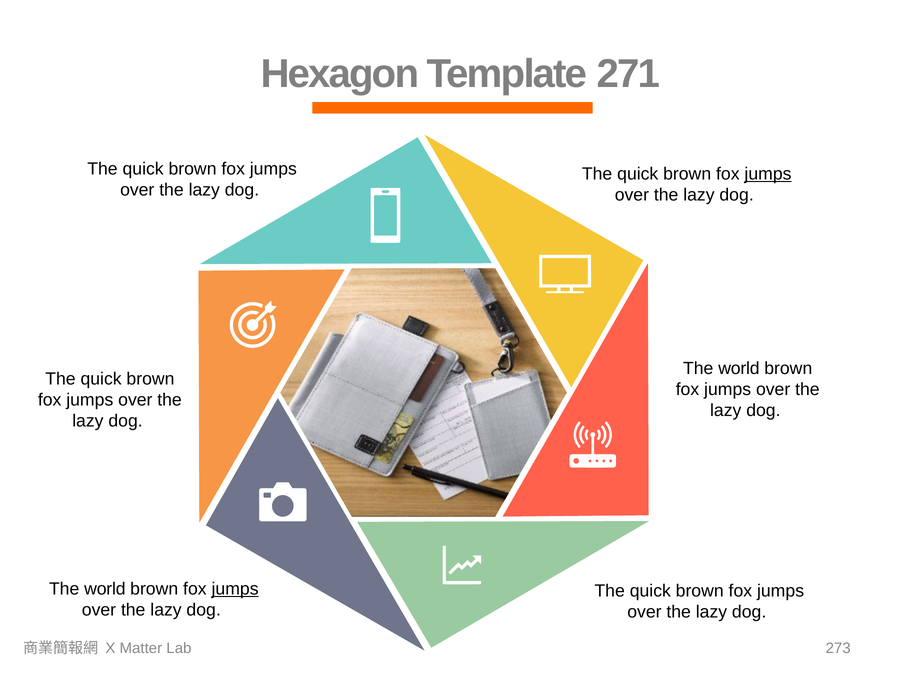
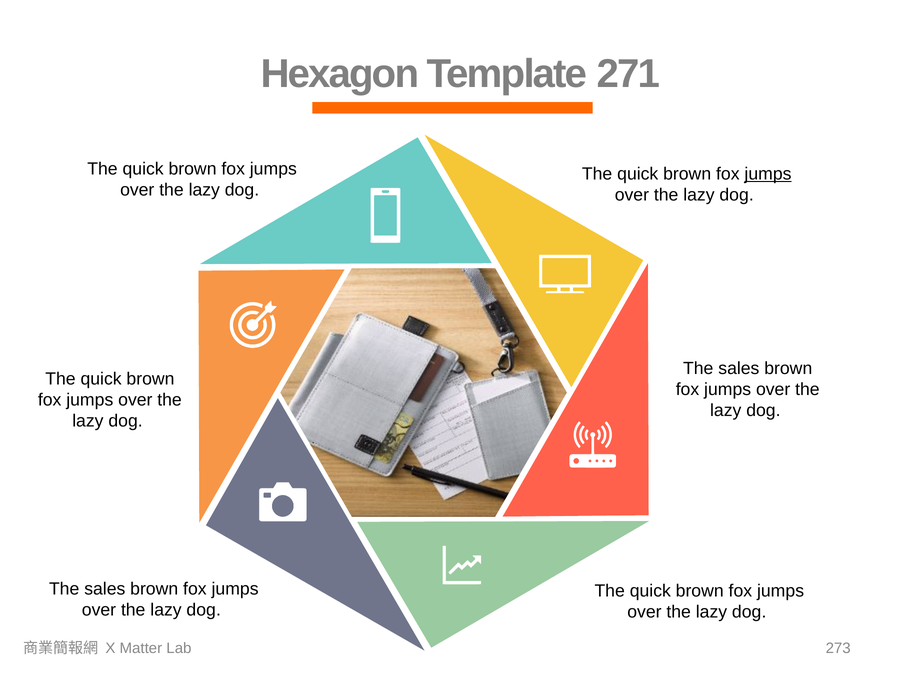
world at (739, 368): world -> sales
world at (105, 589): world -> sales
jumps at (235, 589) underline: present -> none
